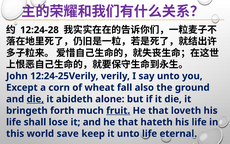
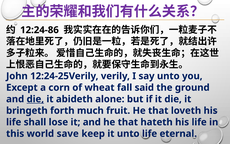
12:24-28: 12:24-28 -> 12:24-86
also: also -> said
fruit underline: present -> none
